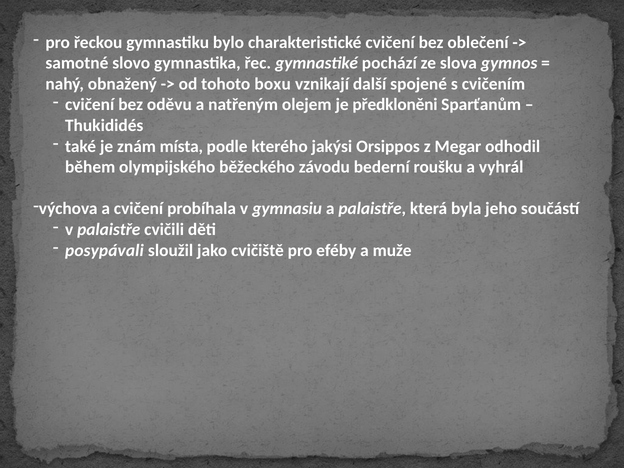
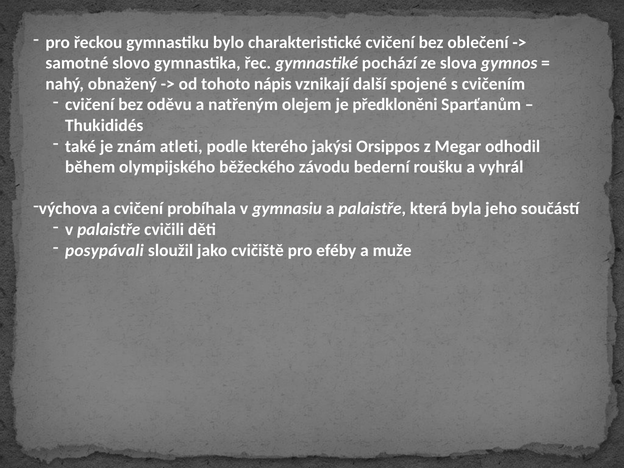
boxu: boxu -> nápis
místa: místa -> atleti
